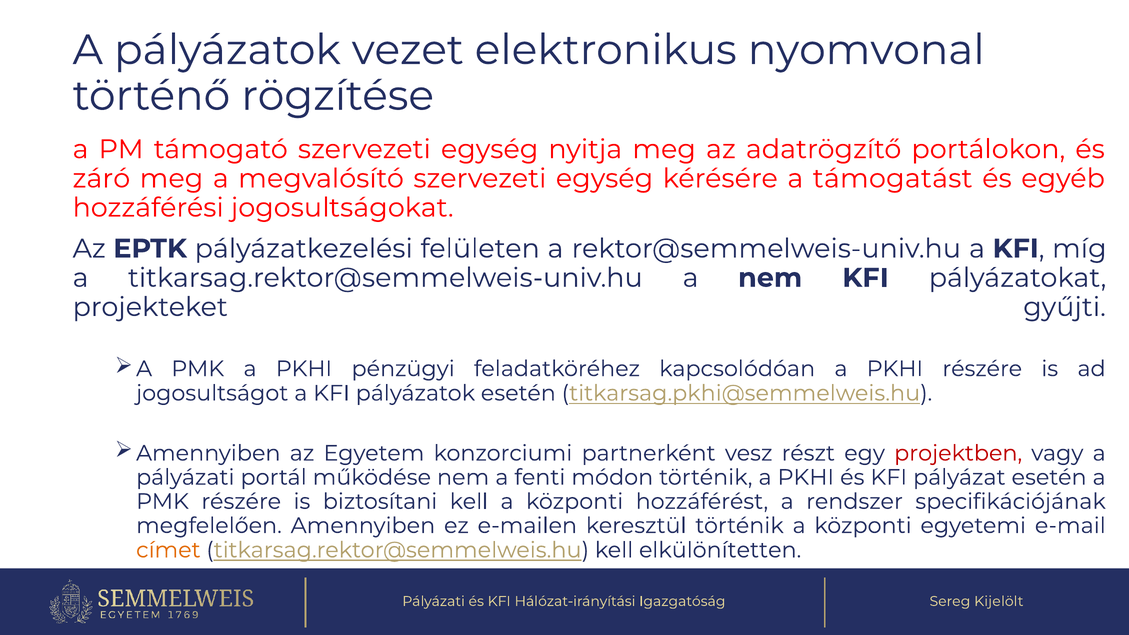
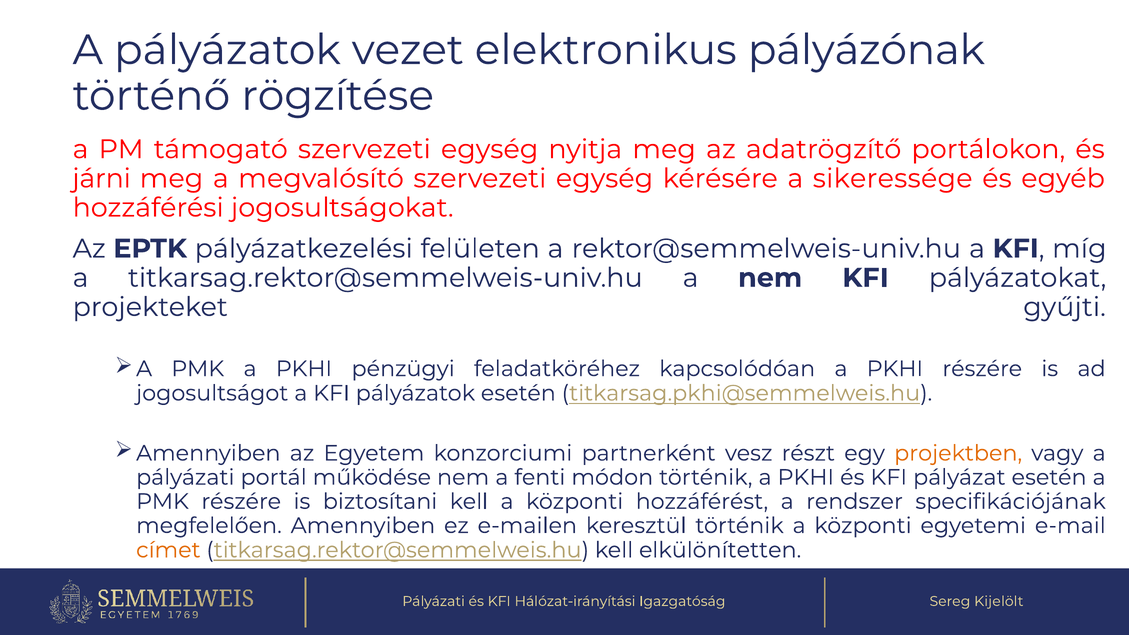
nyomvonal: nyomvonal -> pályázónak
záró: záró -> járni
támogatást: támogatást -> sikeressége
projektben colour: red -> orange
